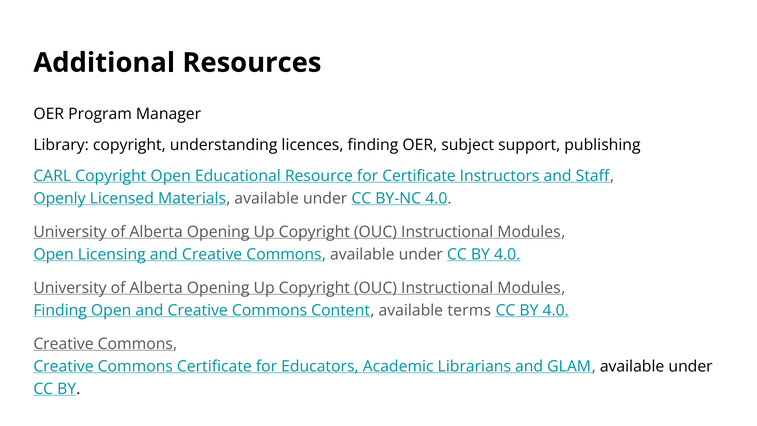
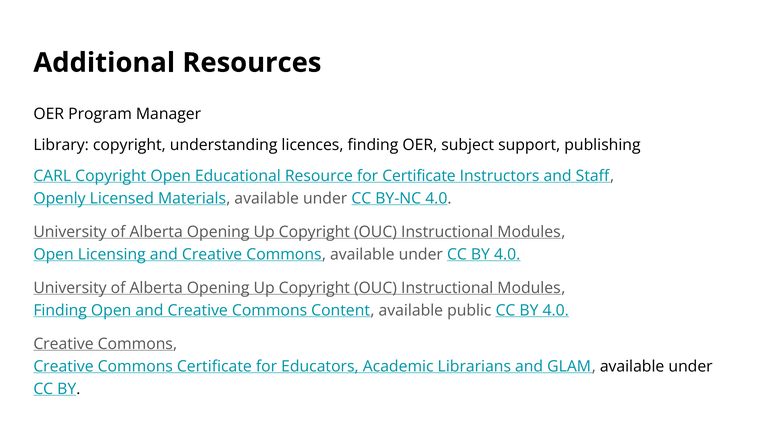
terms: terms -> public
